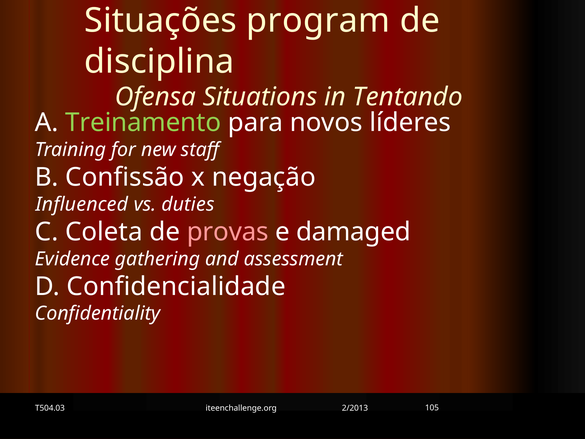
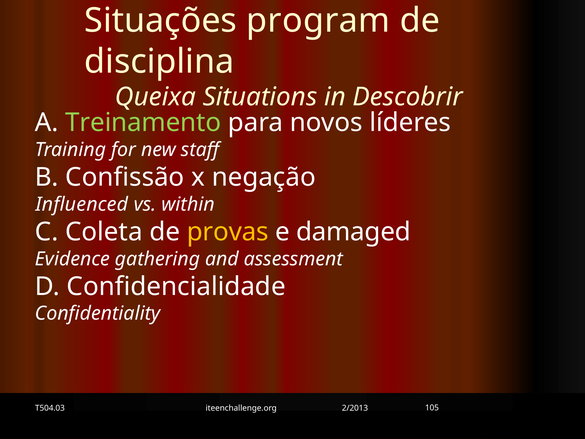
Ofensa: Ofensa -> Queixa
Tentando: Tentando -> Descobrir
duties: duties -> within
provas colour: pink -> yellow
